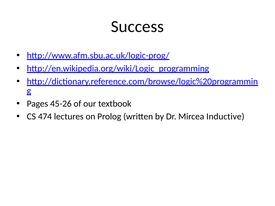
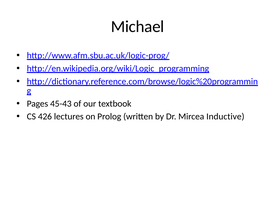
Success: Success -> Michael
45-26: 45-26 -> 45-43
474: 474 -> 426
